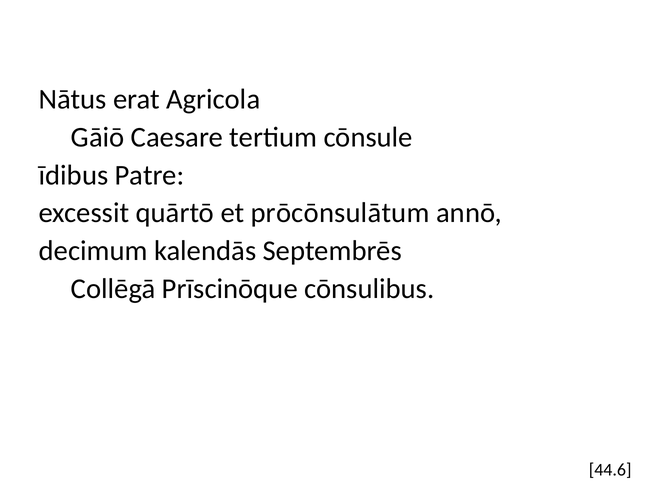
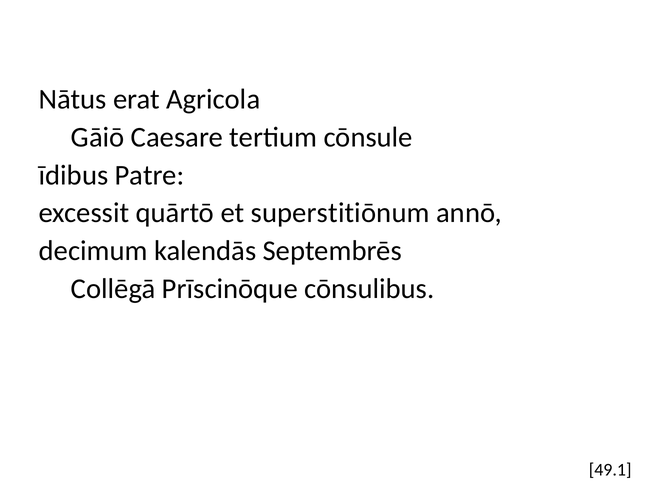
prōcōnsulātum: prōcōnsulātum -> superstitiōnum
44.6: 44.6 -> 49.1
